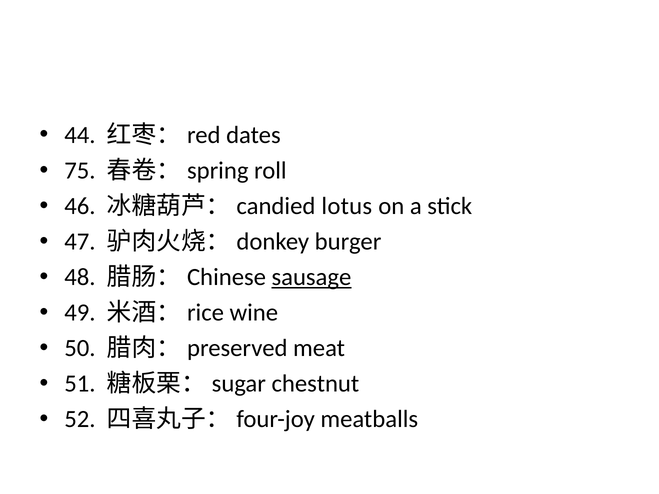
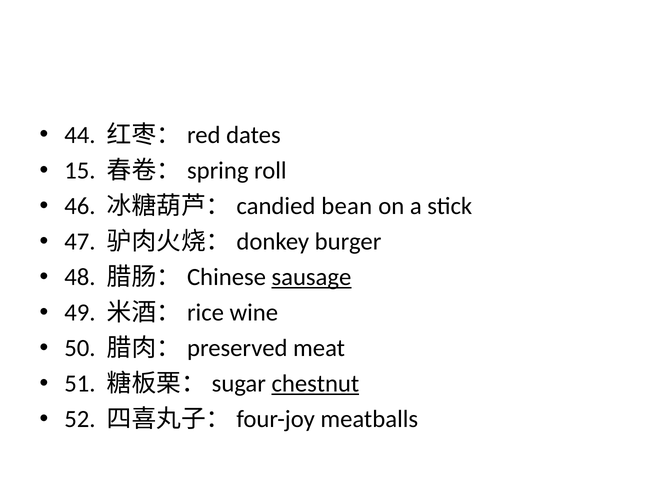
75: 75 -> 15
lotus: lotus -> bean
chestnut underline: none -> present
